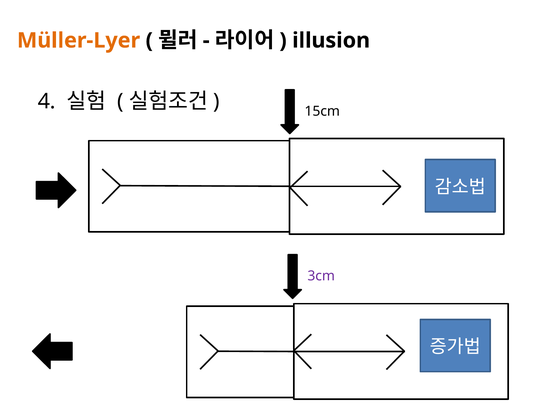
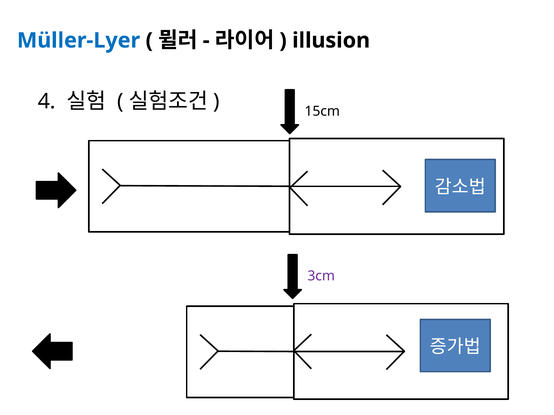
Müller-Lyer colour: orange -> blue
